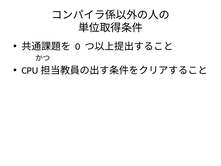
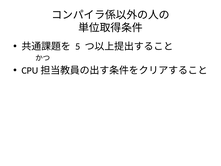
0: 0 -> 5
